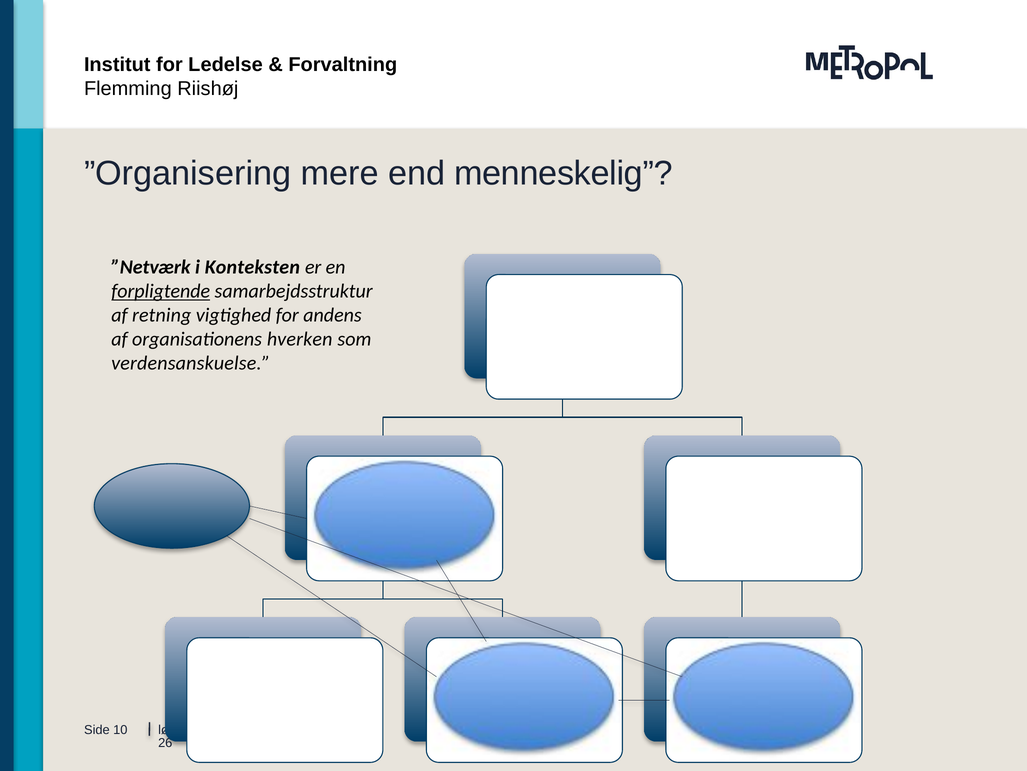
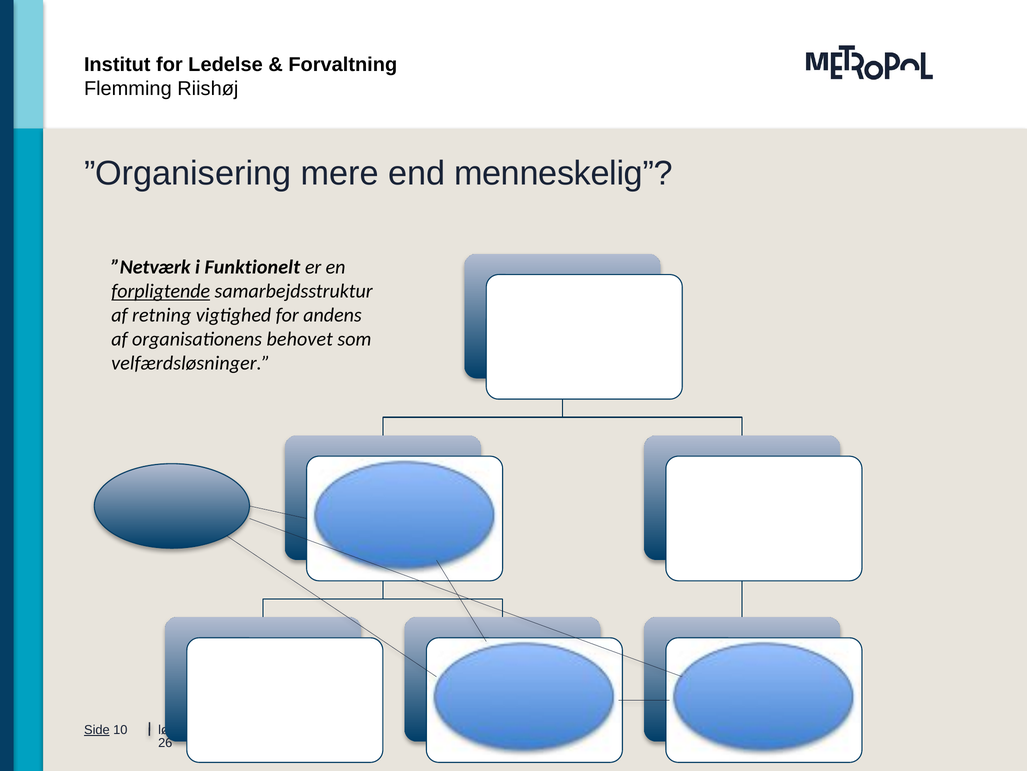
Konteksten: Konteksten -> Funktionelt
hverken: hverken -> behovet
verdensanskuelse: verdensanskuelse -> velfærdsløsninger
Side underline: none -> present
